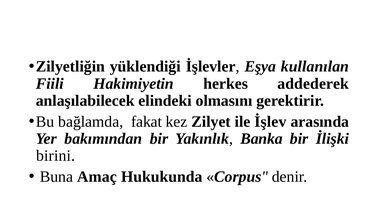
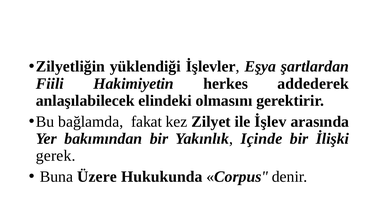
kullanılan: kullanılan -> şartlardan
Banka: Banka -> Içinde
birini: birini -> gerek
Amaç: Amaç -> Üzere
